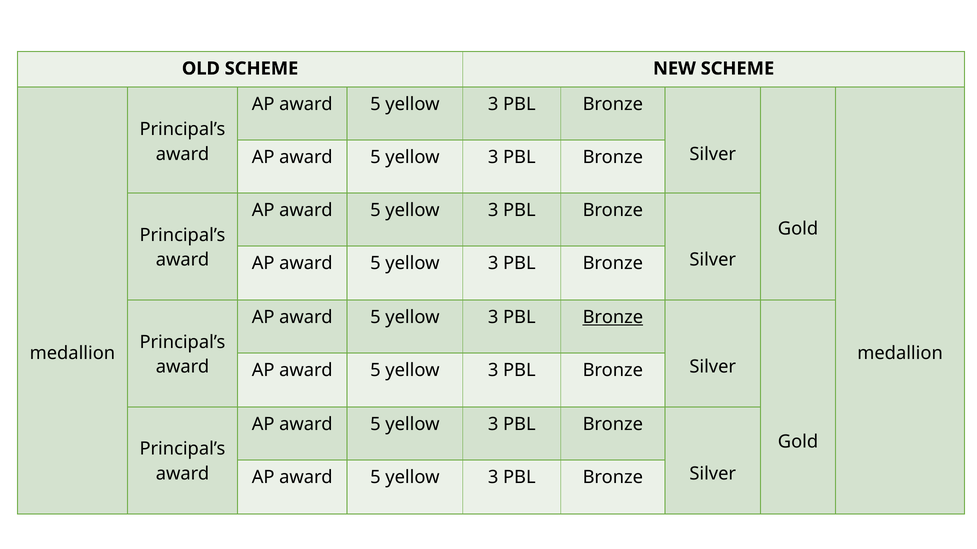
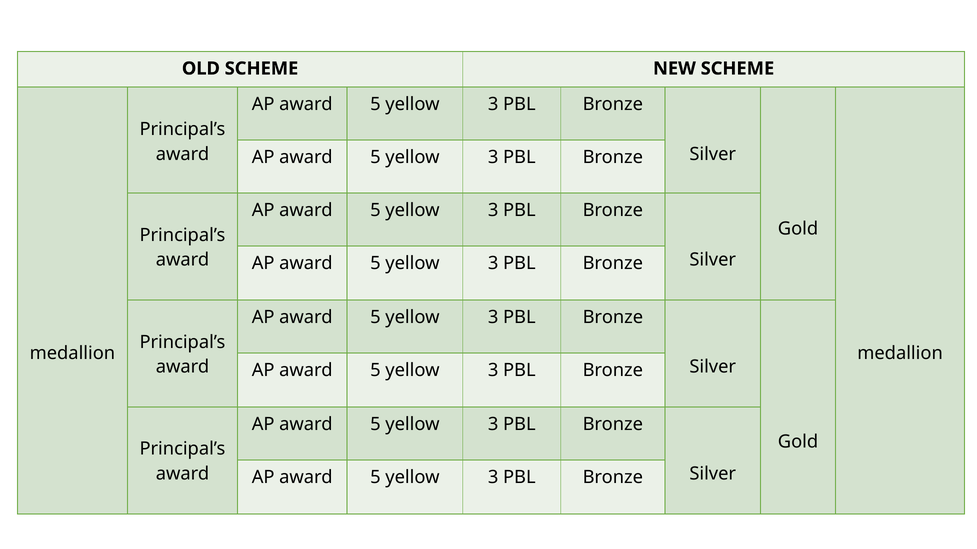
Bronze at (613, 317) underline: present -> none
